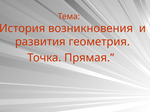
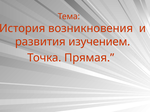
геометрия: геометрия -> изучением
